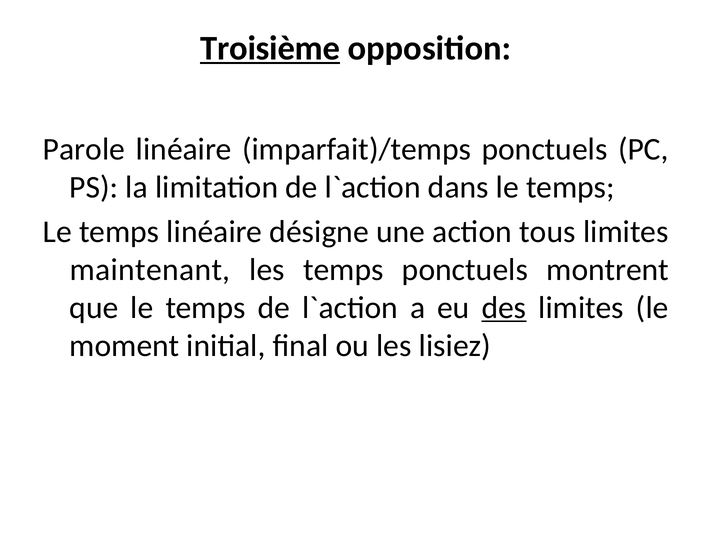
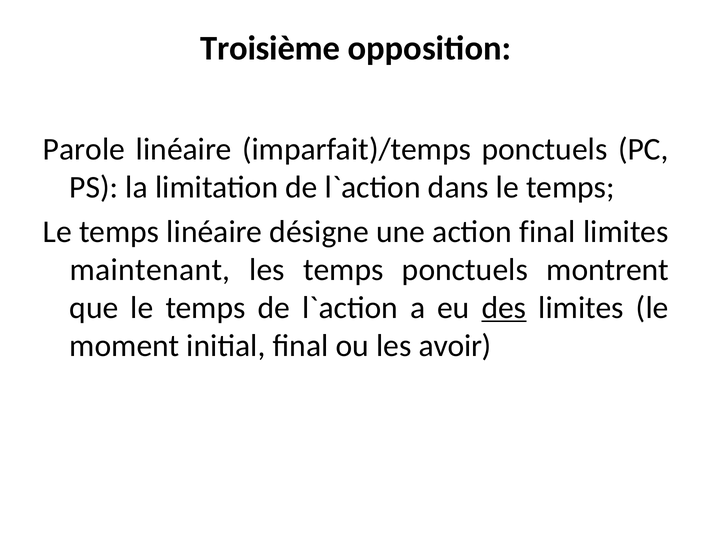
Troisième underline: present -> none
action tous: tous -> final
lisiez: lisiez -> avoir
